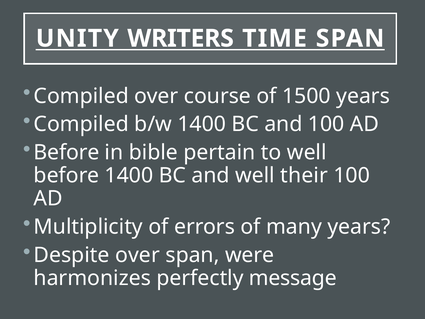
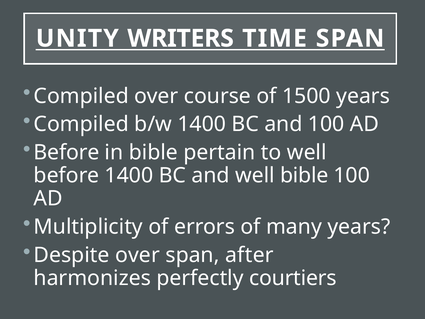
well their: their -> bible
were: were -> after
message: message -> courtiers
